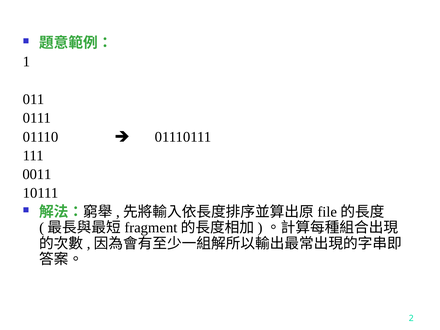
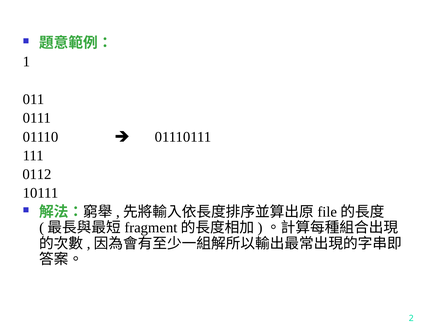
0011: 0011 -> 0112
